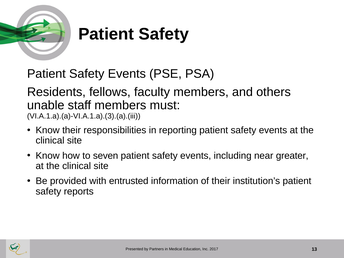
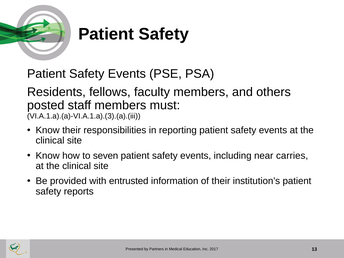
unable: unable -> posted
greater: greater -> carries
